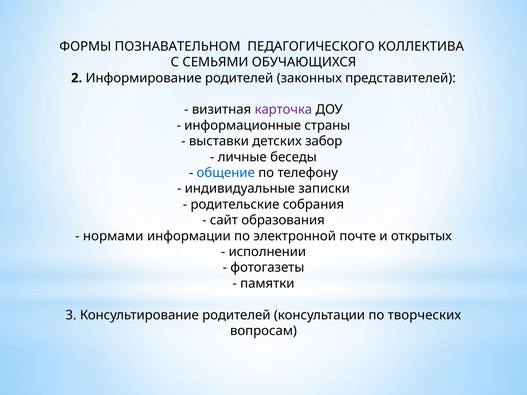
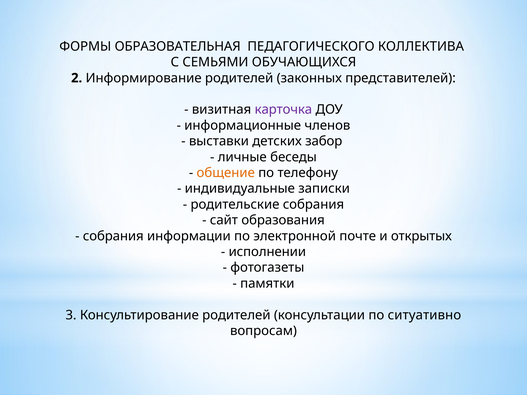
ПОЗНАВАТЕЛЬНОМ: ПОЗНАВАТЕЛЬНОМ -> ОБРАЗОВАТЕЛЬНАЯ
страны: страны -> членов
общение colour: blue -> orange
нормами at (113, 236): нормами -> собрания
творческих: творческих -> ситуативно
